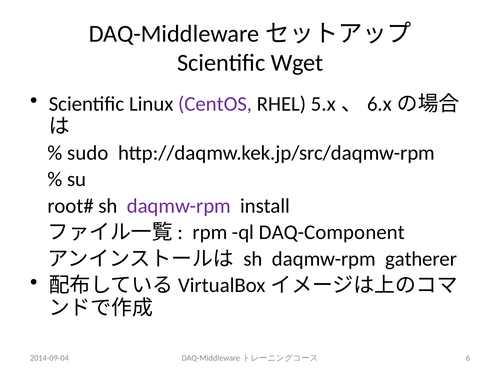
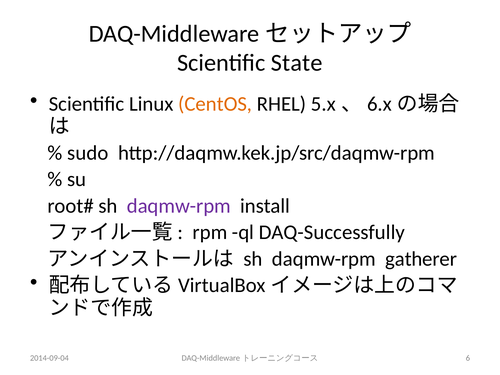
Wget: Wget -> State
CentOS colour: purple -> orange
DAQ-Component: DAQ-Component -> DAQ-Successfully
